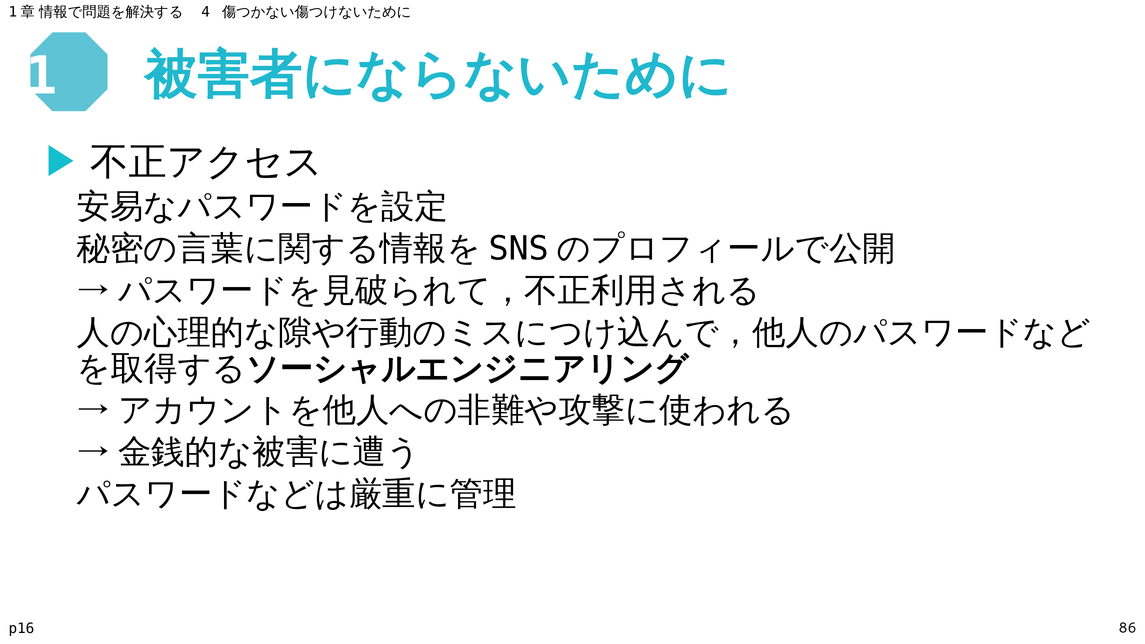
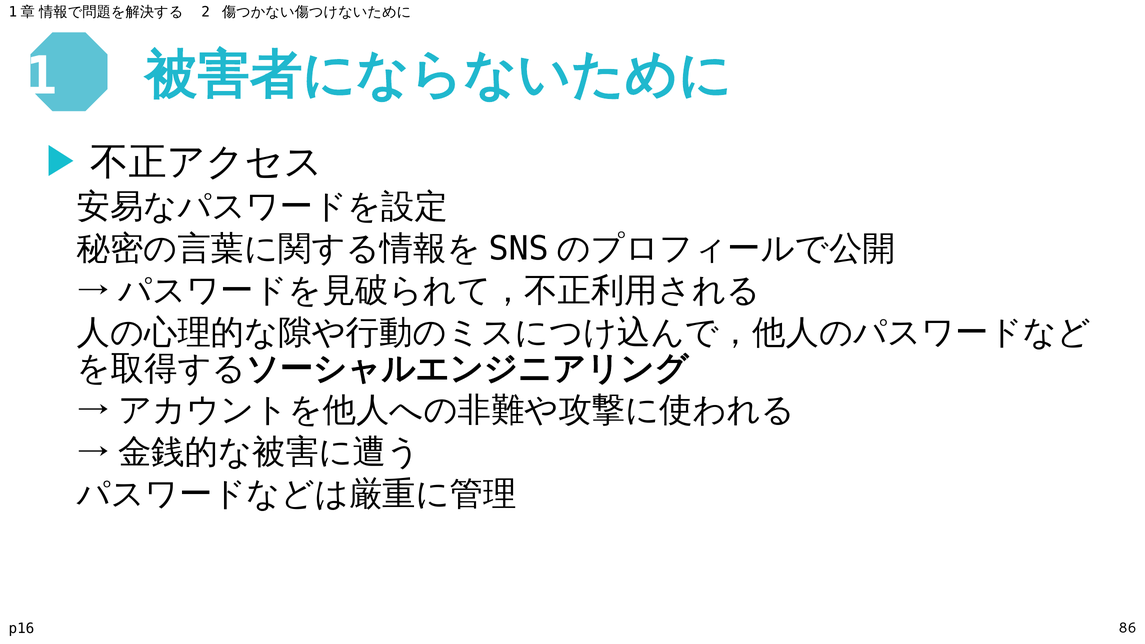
4: 4 -> 2
